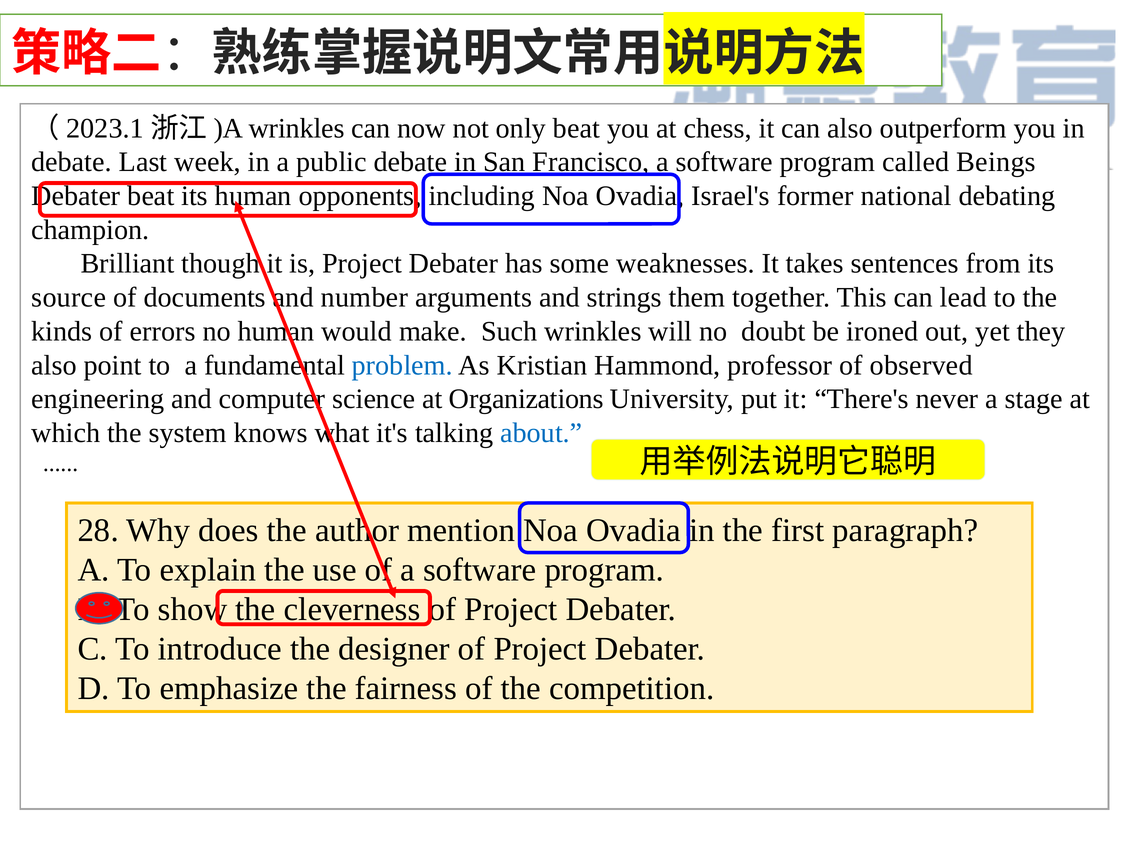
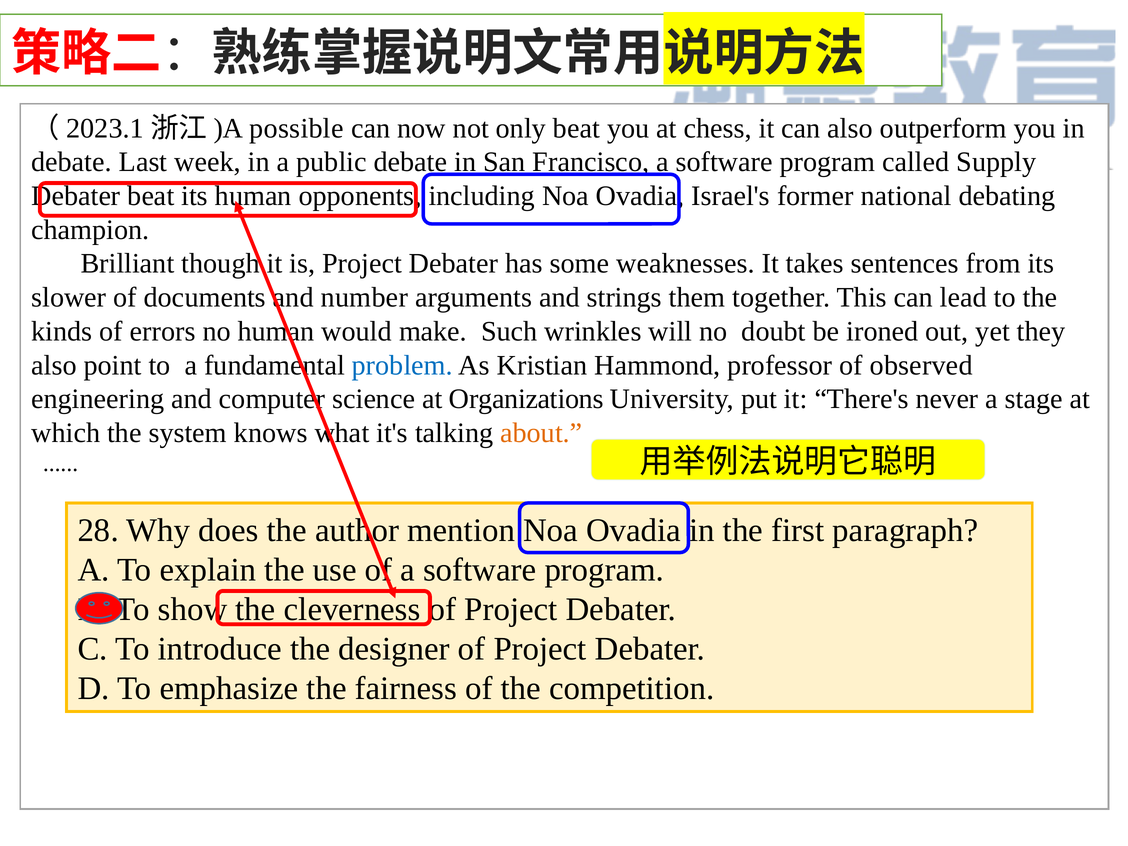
wrinkles at (297, 128): wrinkles -> possible
Beings: Beings -> Supply
source: source -> slower
about colour: blue -> orange
